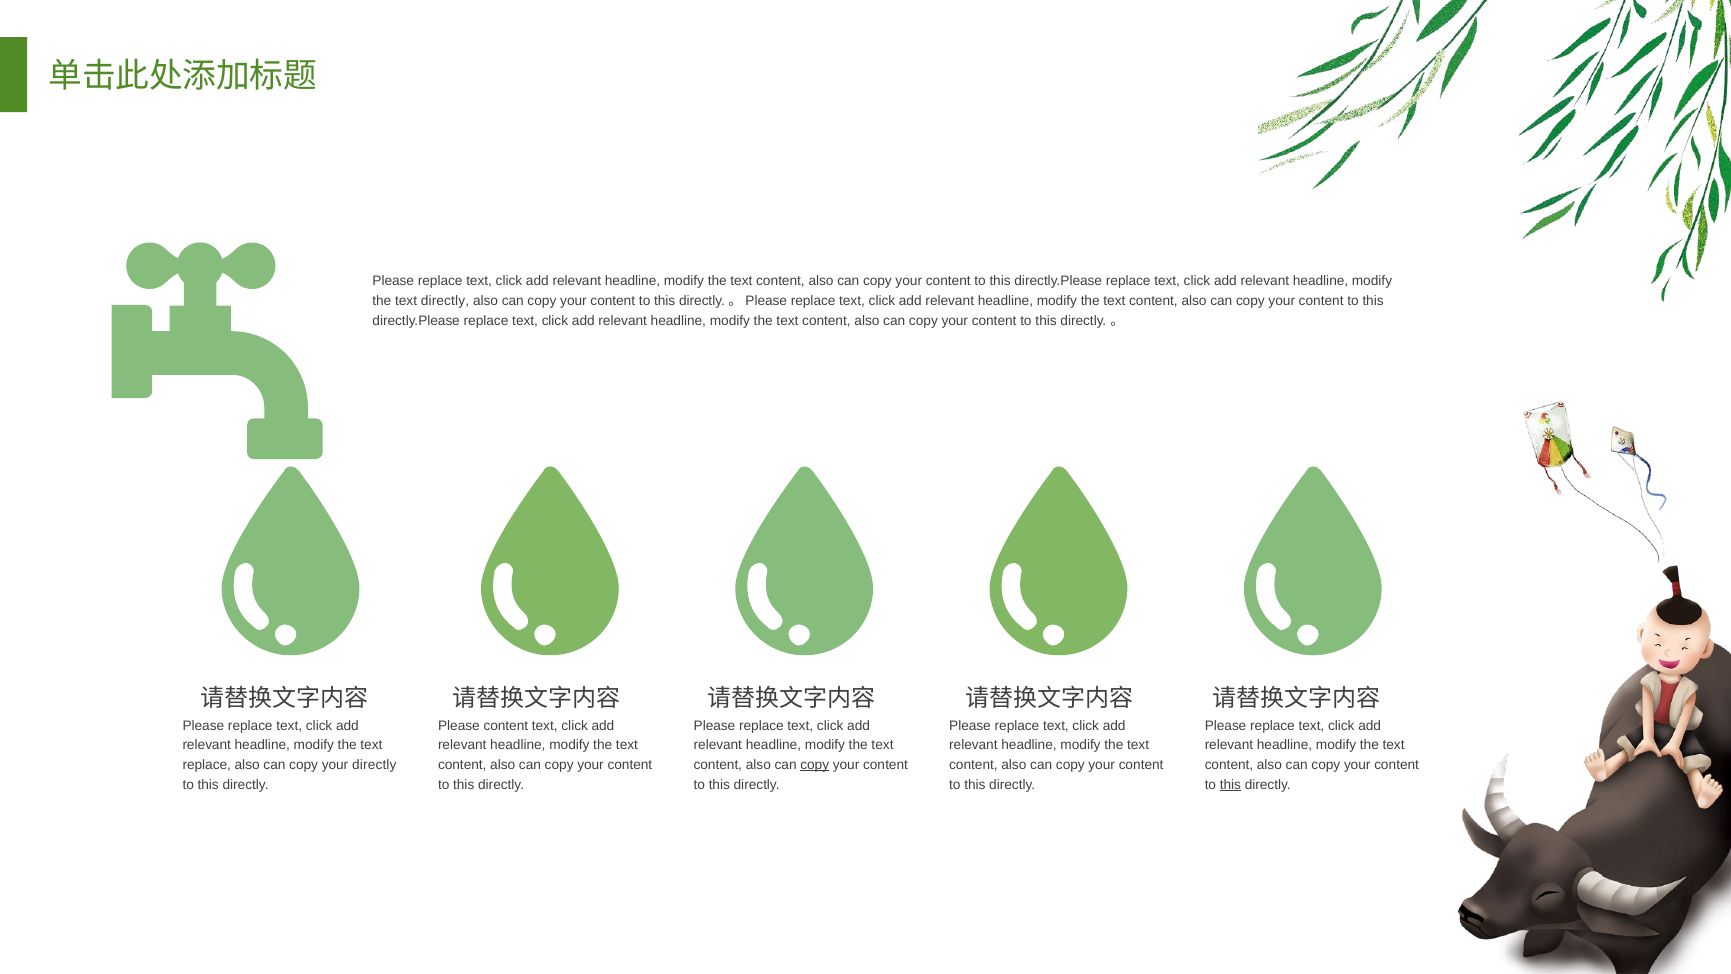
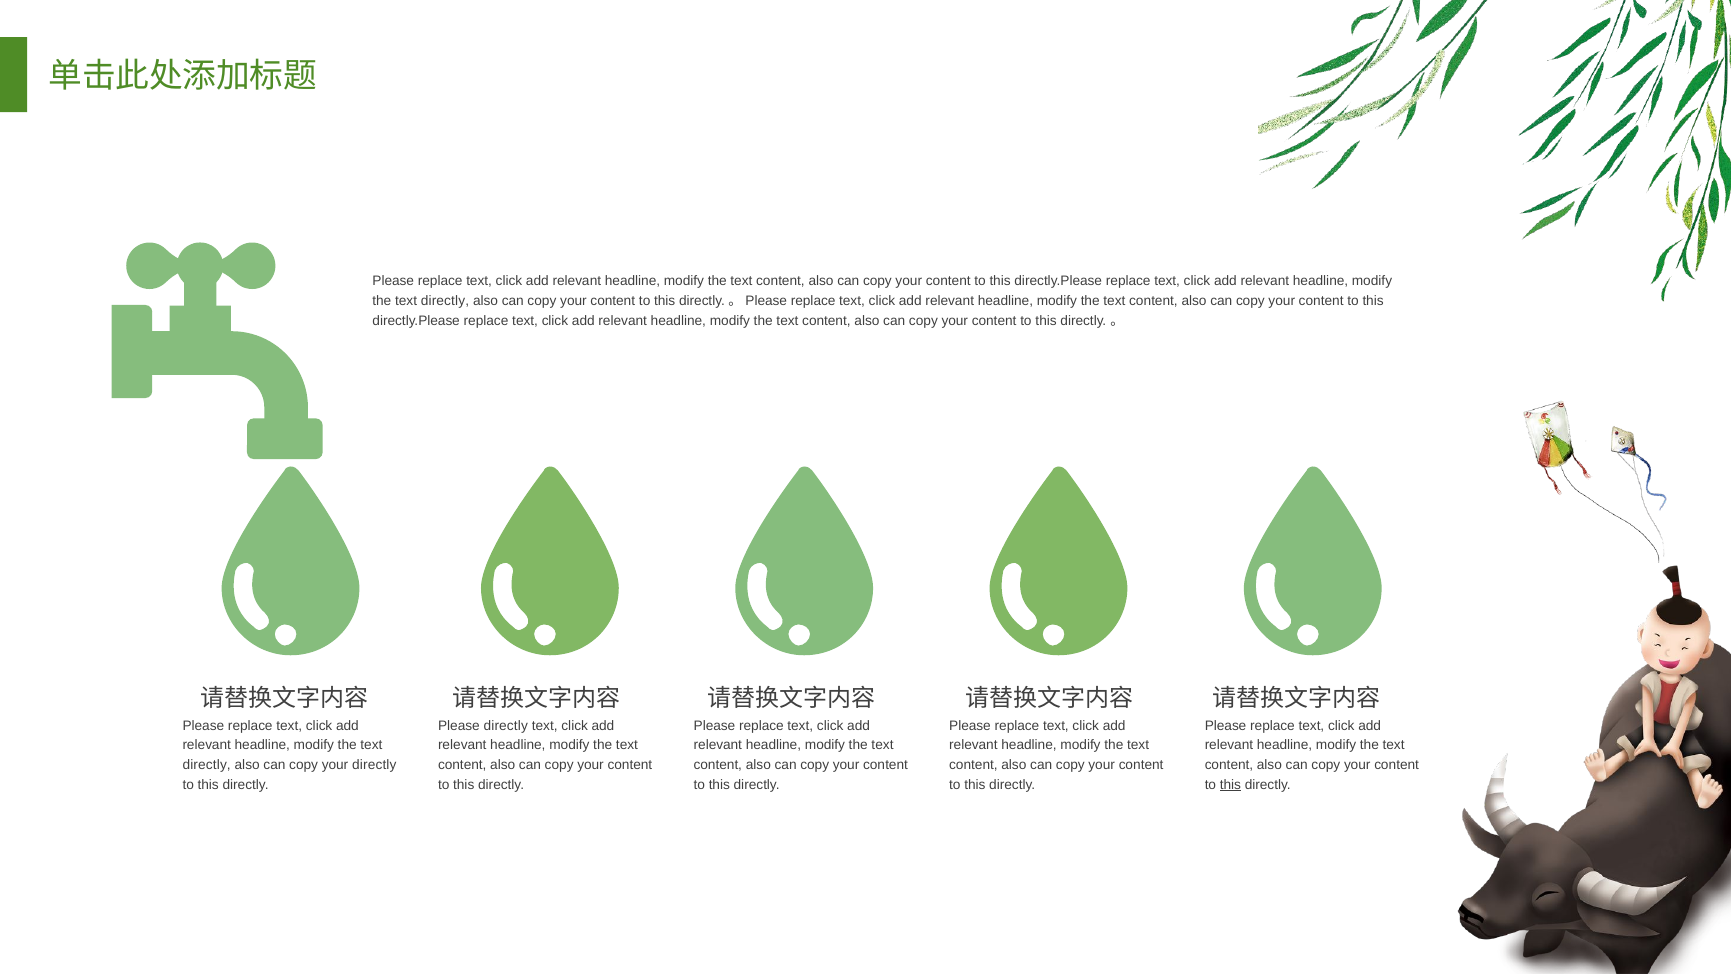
Please content: content -> directly
replace at (207, 765): replace -> directly
copy at (815, 765) underline: present -> none
